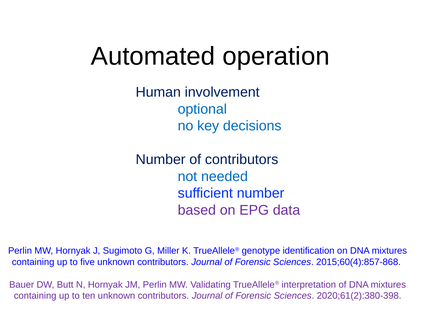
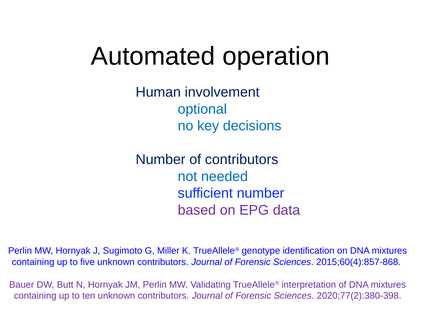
2020;61(2):380-398: 2020;61(2):380-398 -> 2020;77(2):380-398
